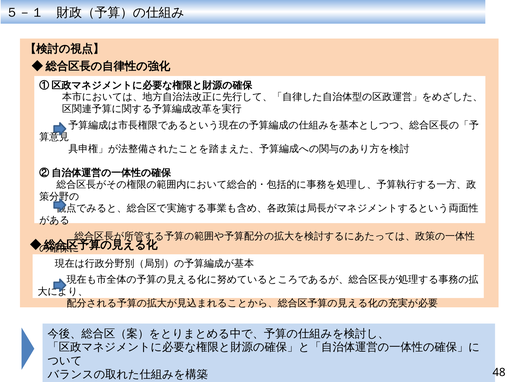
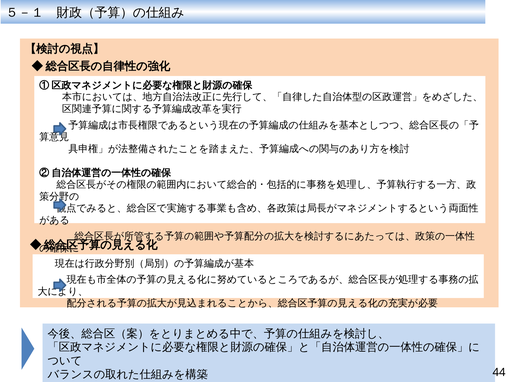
48: 48 -> 44
